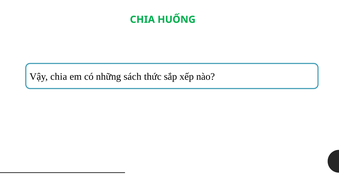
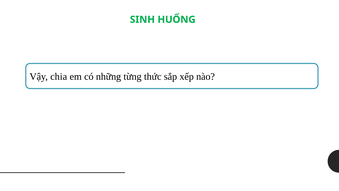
CHIA at (142, 20): CHIA -> SINH
sách: sách -> từng
